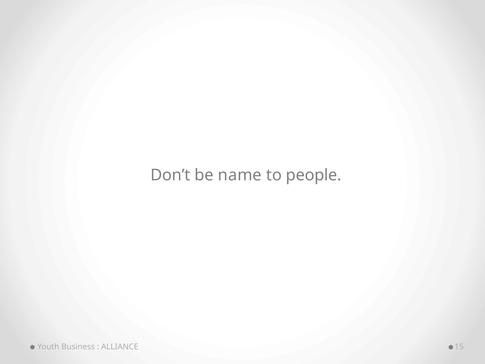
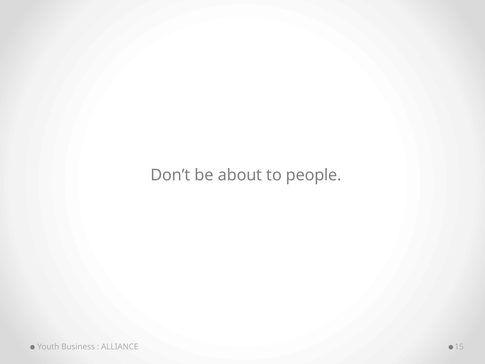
name: name -> about
